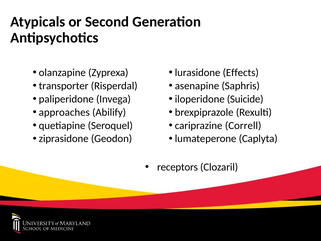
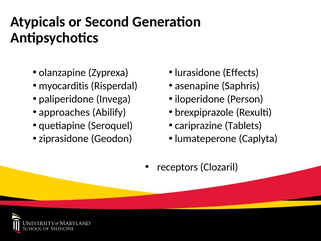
transporter: transporter -> myocarditis
Suicide: Suicide -> Person
Correll: Correll -> Tablets
